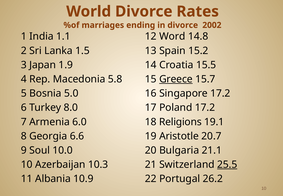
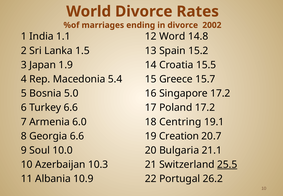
5.8: 5.8 -> 5.4
Greece underline: present -> none
Turkey 8.0: 8.0 -> 6.6
Religions: Religions -> Centring
Aristotle: Aristotle -> Creation
